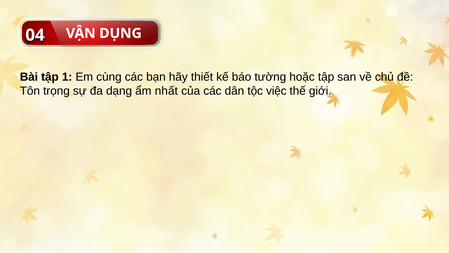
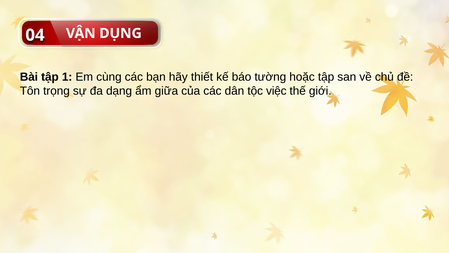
nhất: nhất -> giữa
